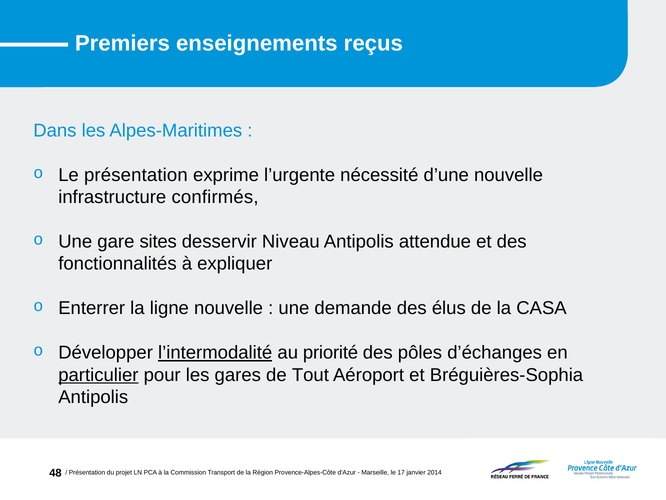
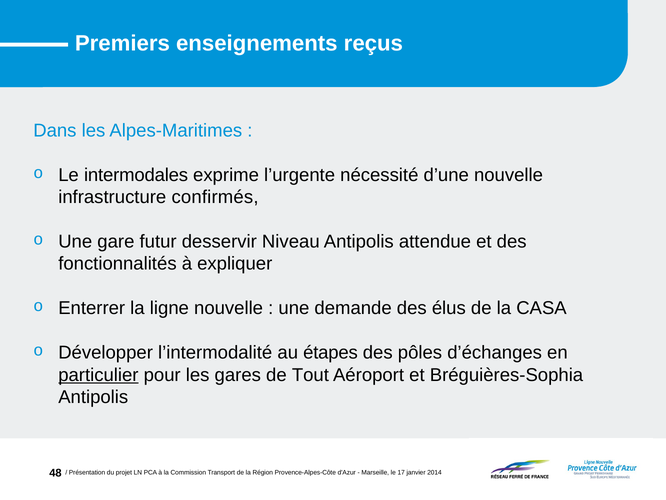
Le présentation: présentation -> intermodales
sites: sites -> futur
l’intermodalité underline: present -> none
priorité: priorité -> étapes
